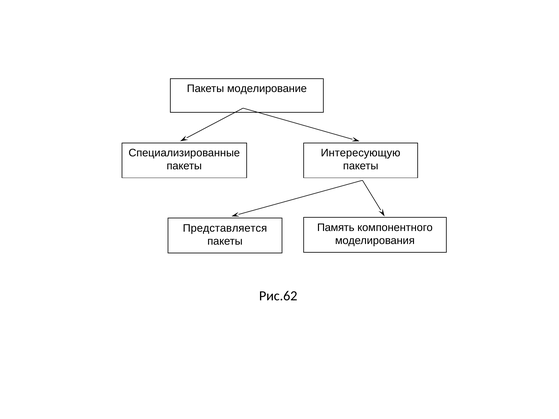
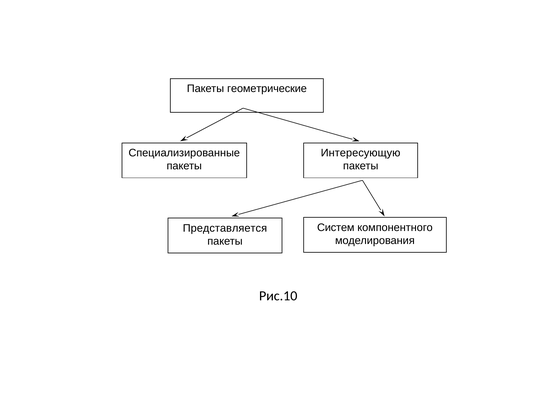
моделирование: моделирование -> геометрические
Память: Память -> Систем
Рис.62: Рис.62 -> Рис.10
